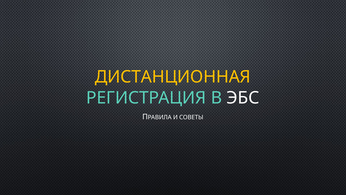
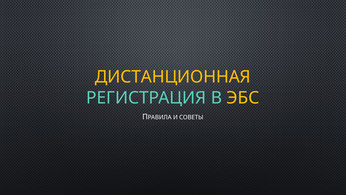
ЭБС colour: white -> yellow
